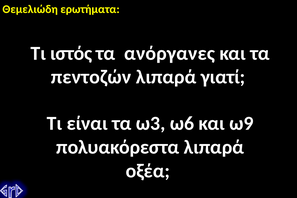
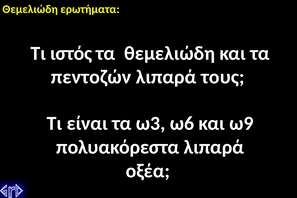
τα ανόργανες: ανόργανες -> θεμελιώδη
γιατί: γιατί -> τους
